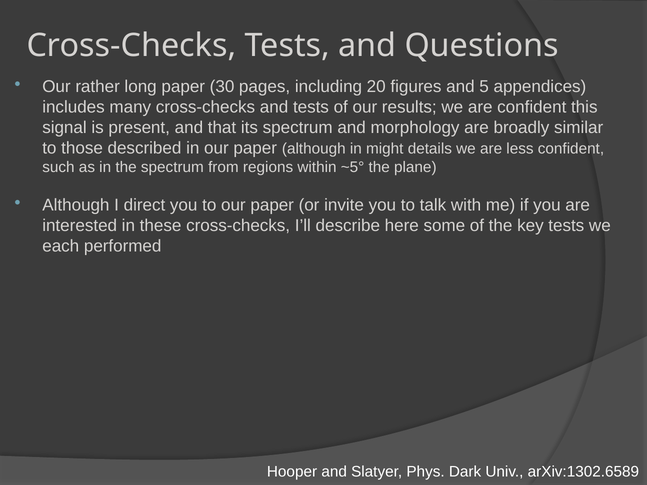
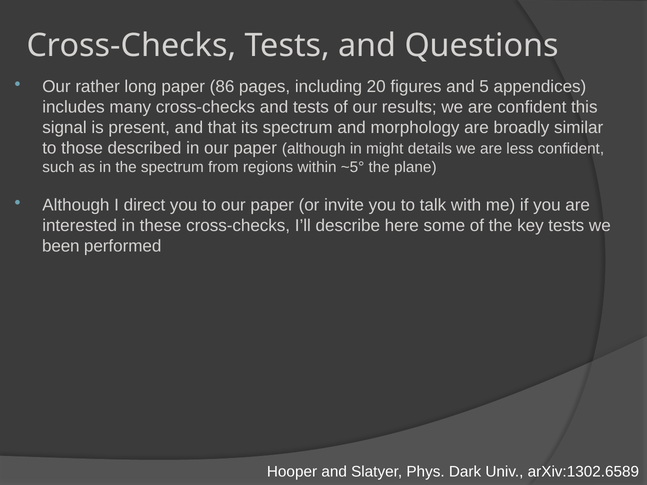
30: 30 -> 86
each: each -> been
